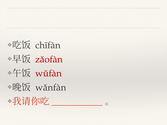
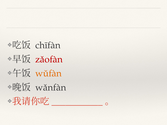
wǔfàn colour: red -> orange
